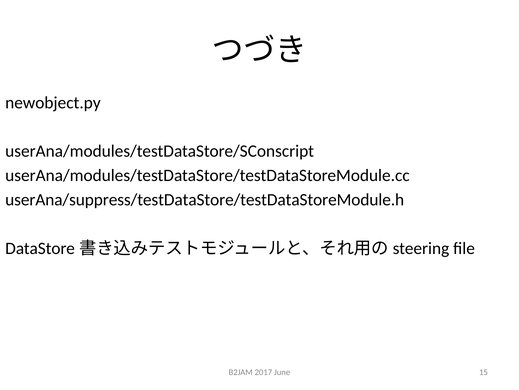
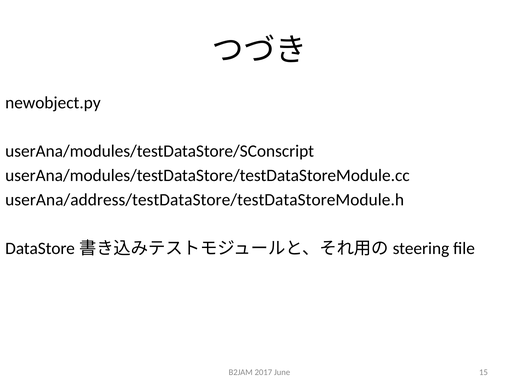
userAna/suppress/testDataStore/testDataStoreModule.h: userAna/suppress/testDataStore/testDataStoreModule.h -> userAna/address/testDataStore/testDataStoreModule.h
